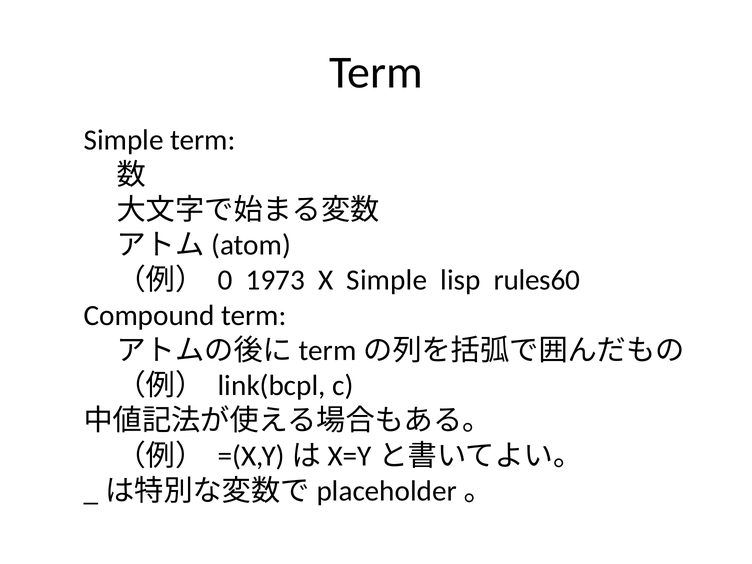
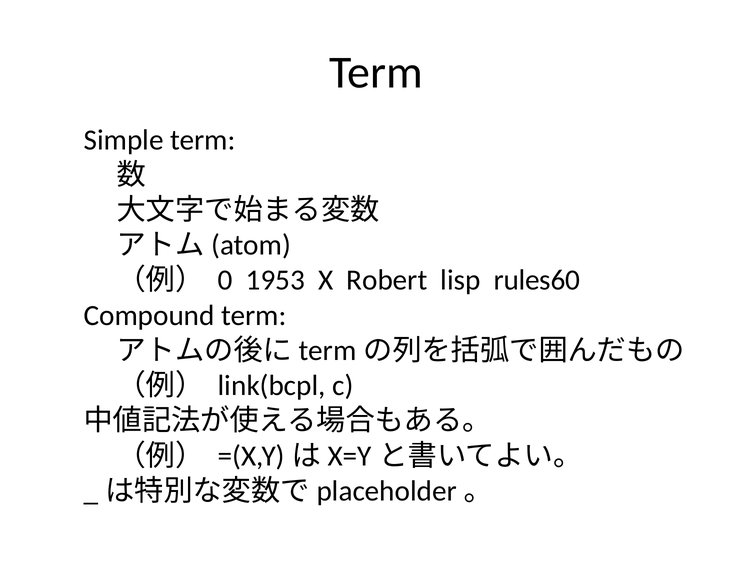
1973: 1973 -> 1953
X Simple: Simple -> Robert
